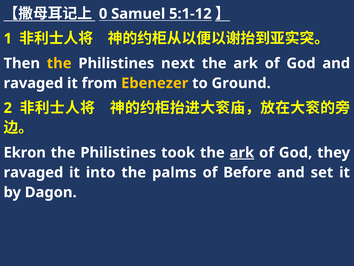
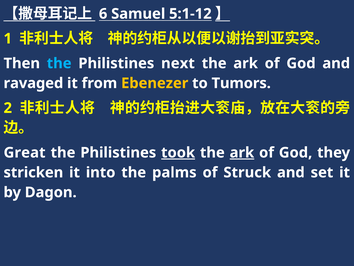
0: 0 -> 6
the at (59, 63) colour: yellow -> light blue
Ground: Ground -> Tumors
Ekron: Ekron -> Great
took underline: none -> present
ravaged at (33, 172): ravaged -> stricken
Before: Before -> Struck
